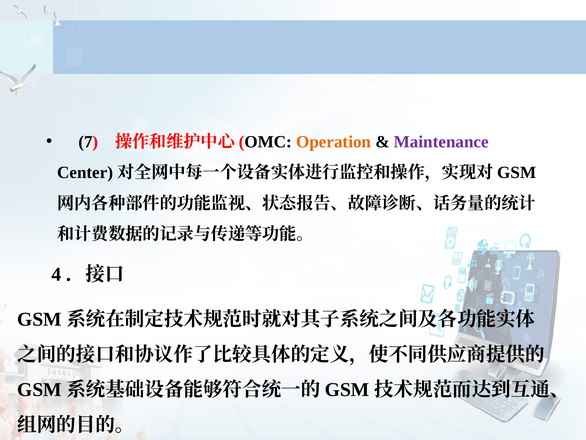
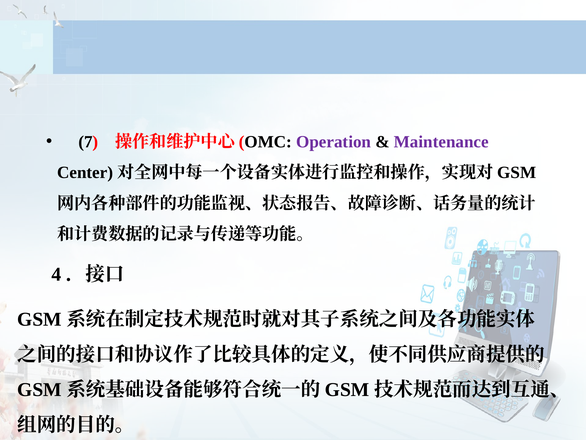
Operation colour: orange -> purple
